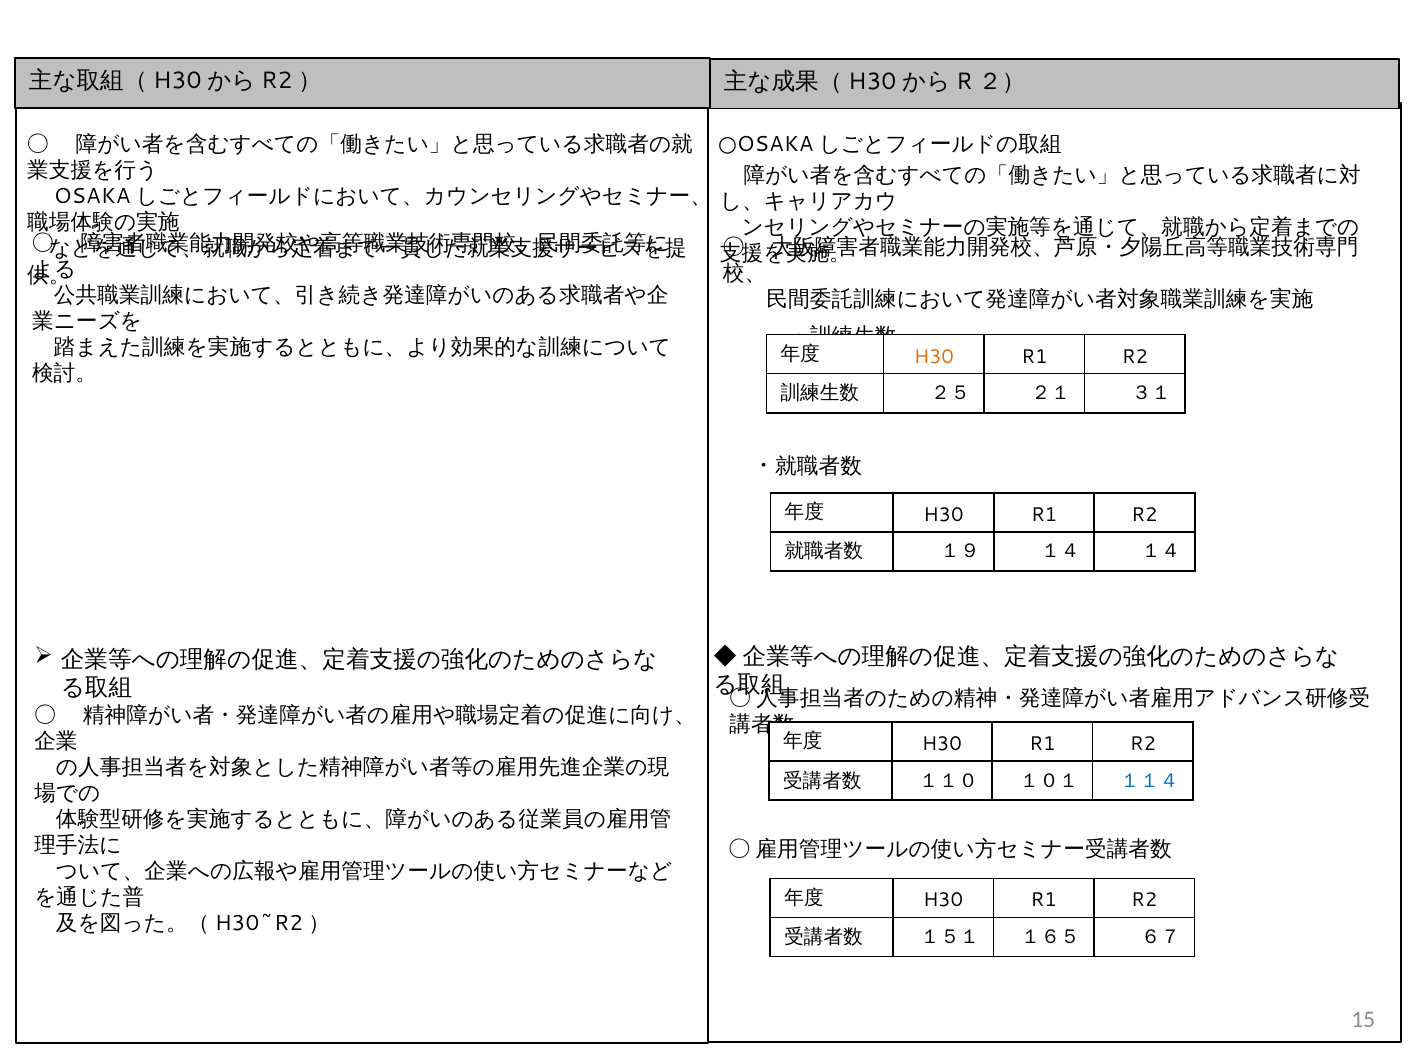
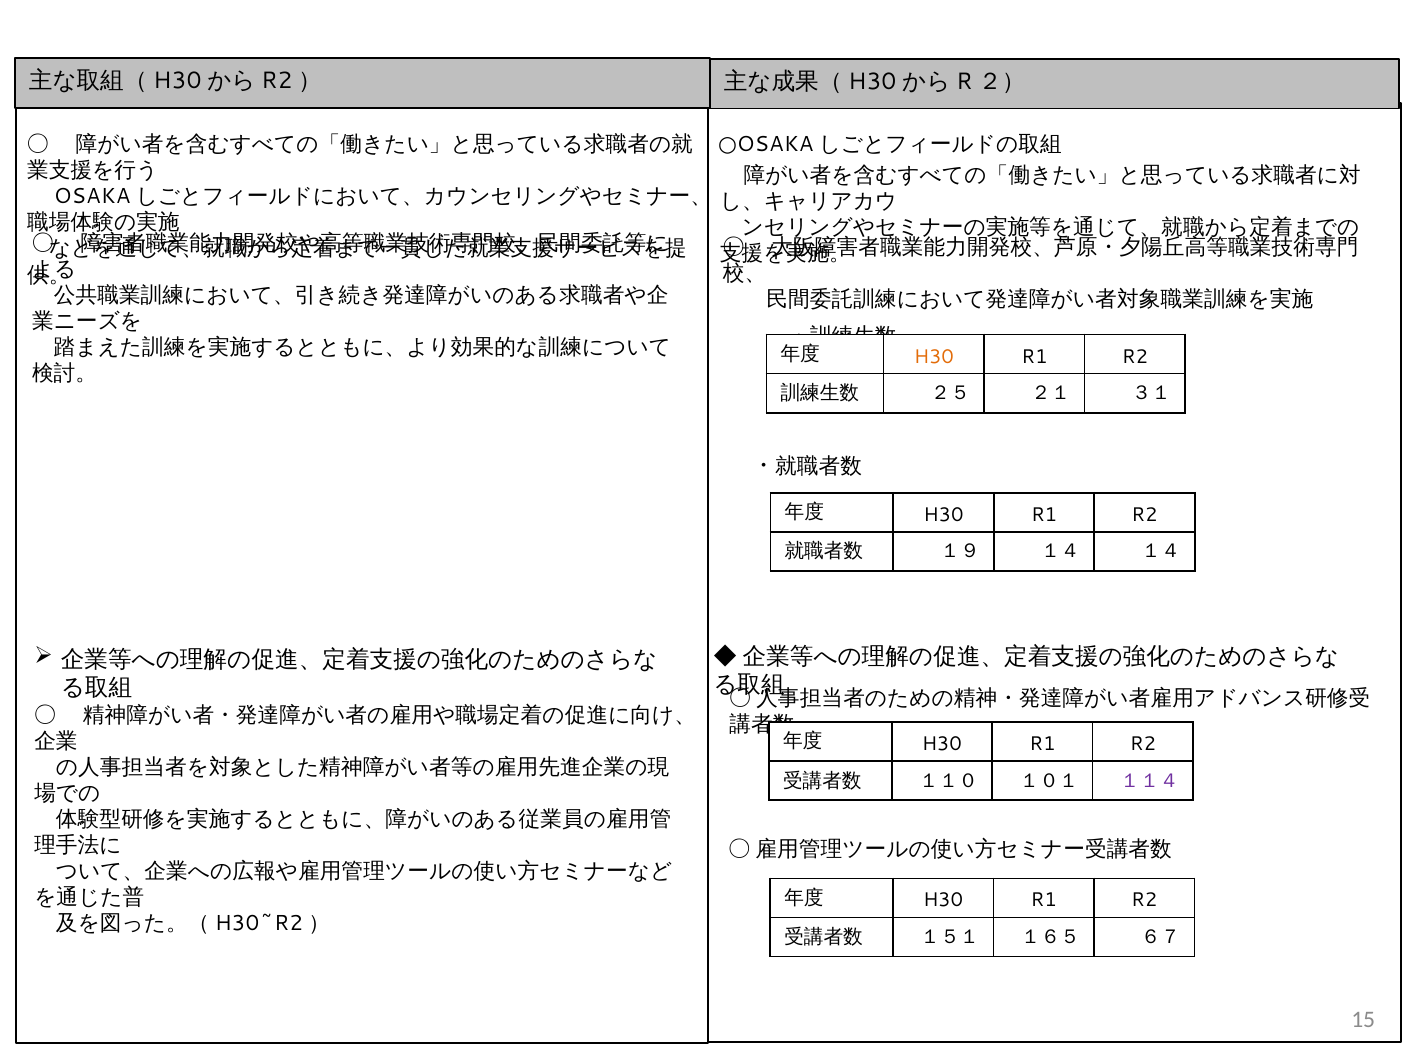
１１４ colour: blue -> purple
